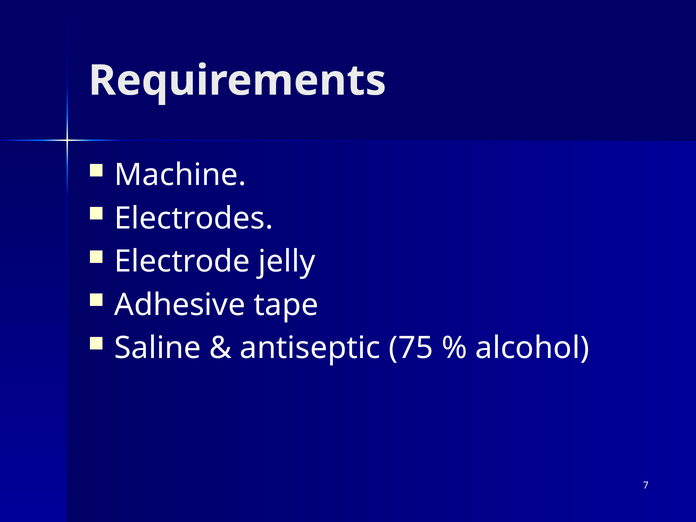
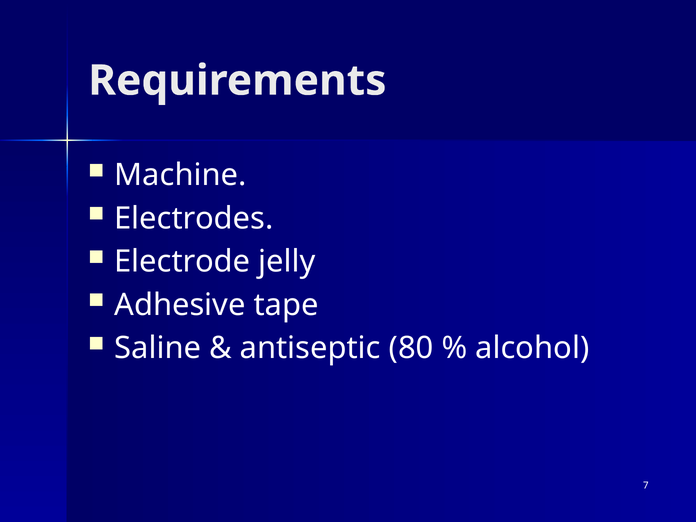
75: 75 -> 80
